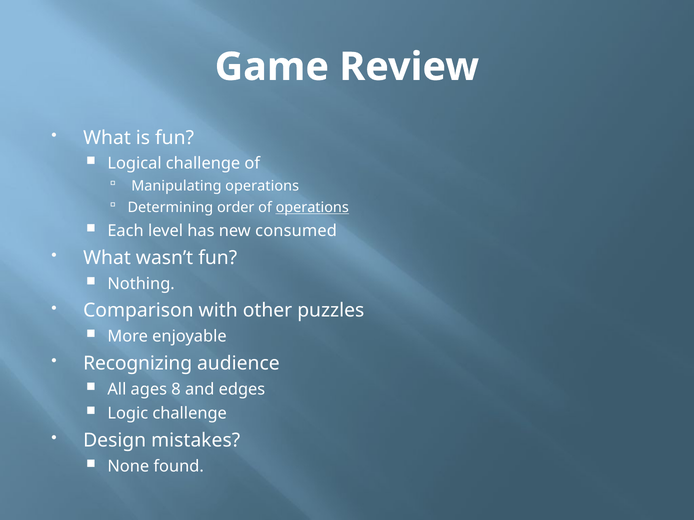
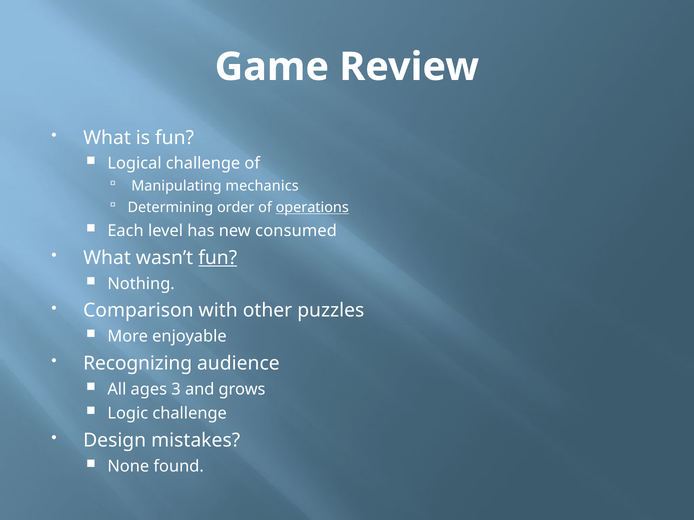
Manipulating operations: operations -> mechanics
fun at (218, 258) underline: none -> present
8: 8 -> 3
edges: edges -> grows
